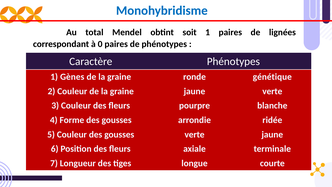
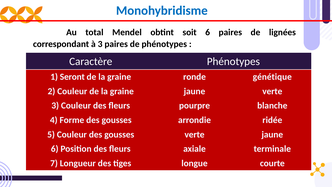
soit 1: 1 -> 6
à 0: 0 -> 3
Gènes: Gènes -> Seront
